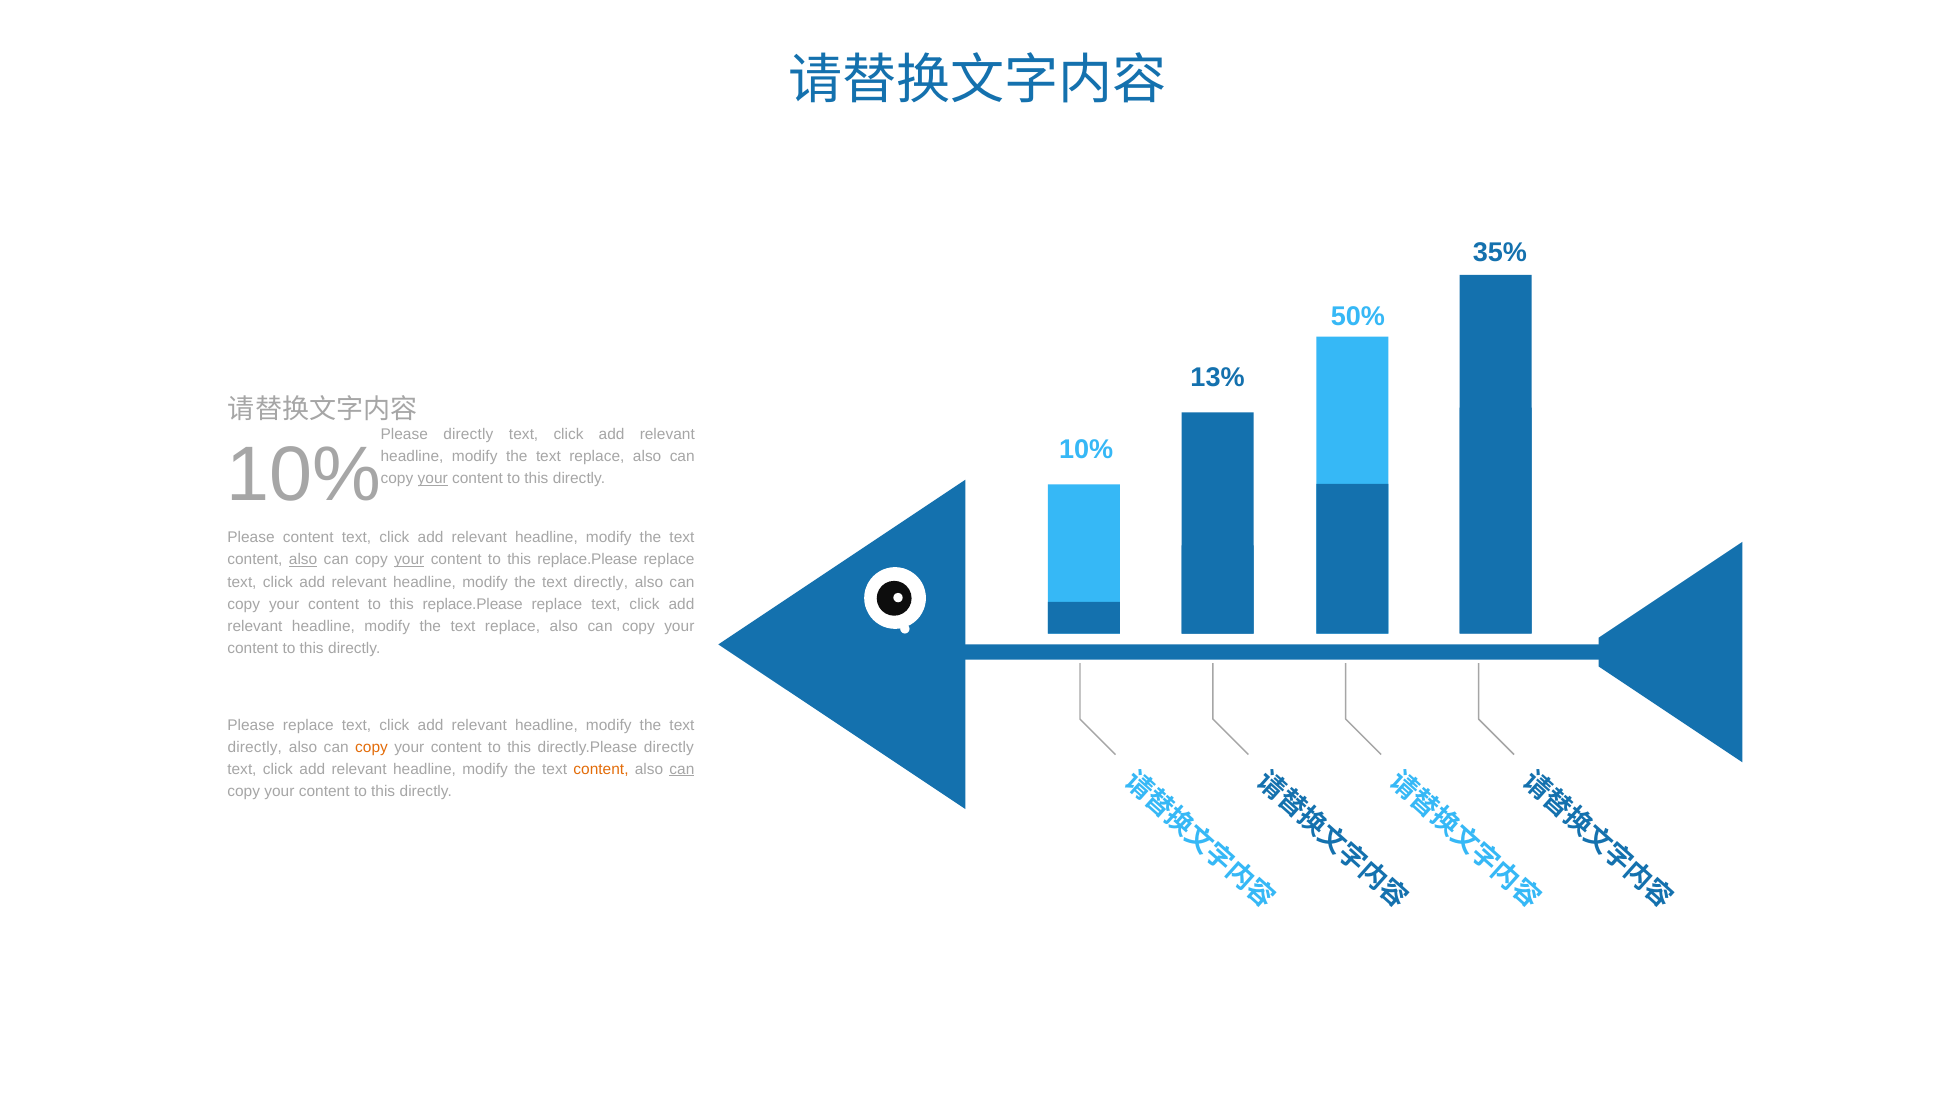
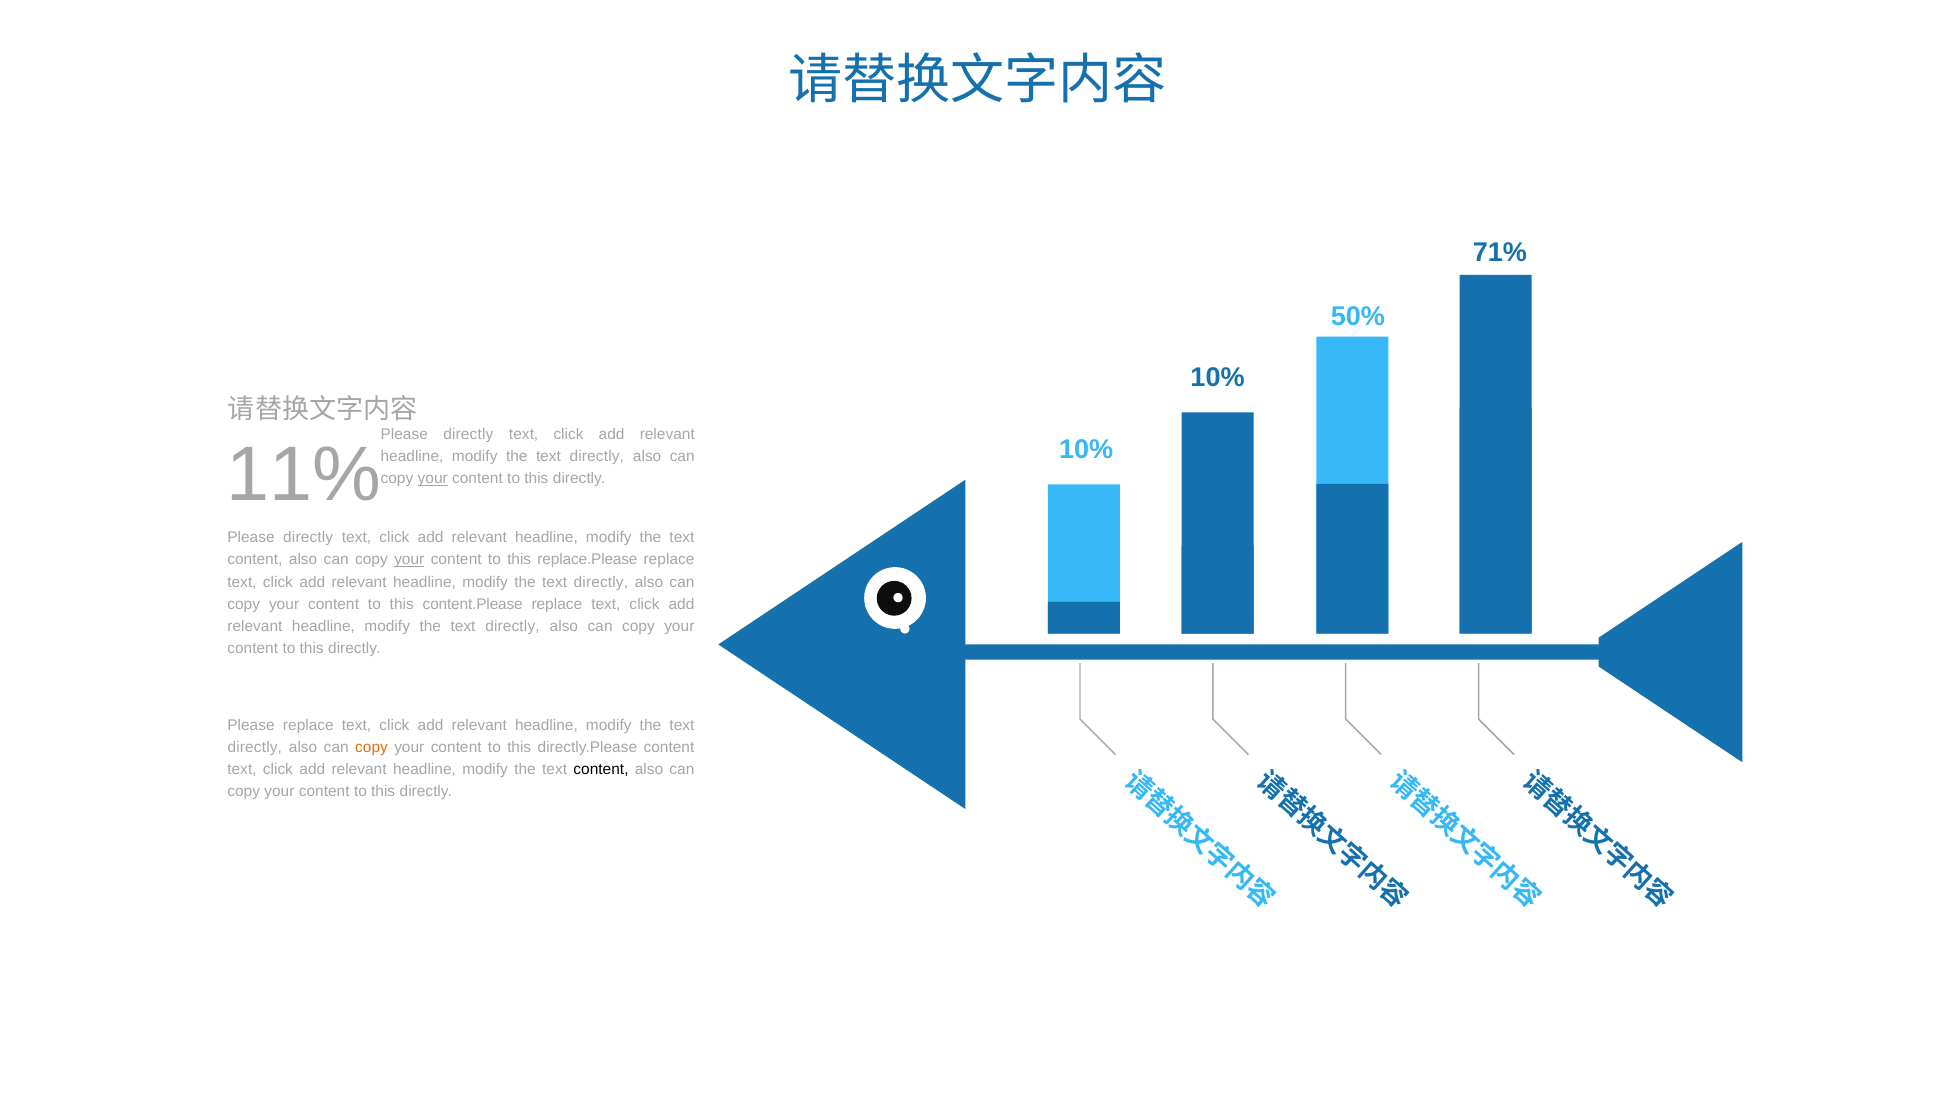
35%: 35% -> 71%
13% at (1218, 377): 13% -> 10%
10% at (304, 475): 10% -> 11%
replace at (597, 456): replace -> directly
content at (308, 538): content -> directly
also at (303, 560) underline: present -> none
replace.Please at (473, 604): replace.Please -> content.Please
replace at (513, 626): replace -> directly
directly.Please directly: directly -> content
content at (601, 769) colour: orange -> black
can at (682, 769) underline: present -> none
